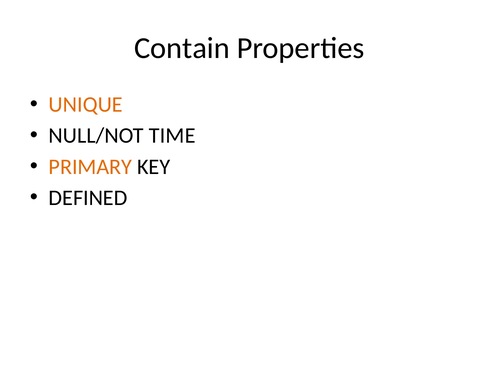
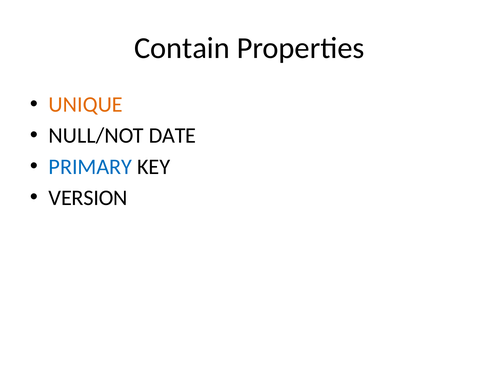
TIME: TIME -> DATE
PRIMARY colour: orange -> blue
DEFINED: DEFINED -> VERSION
